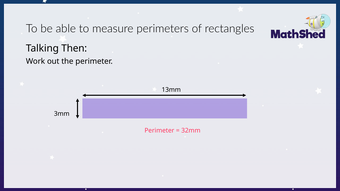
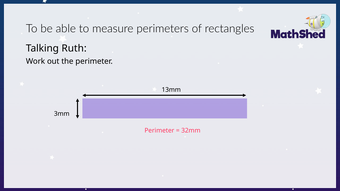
Then: Then -> Ruth
